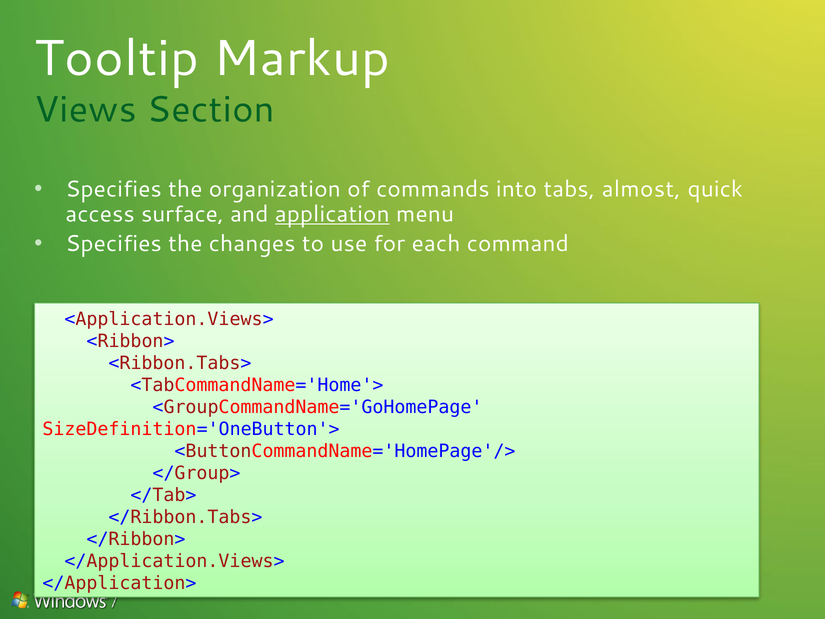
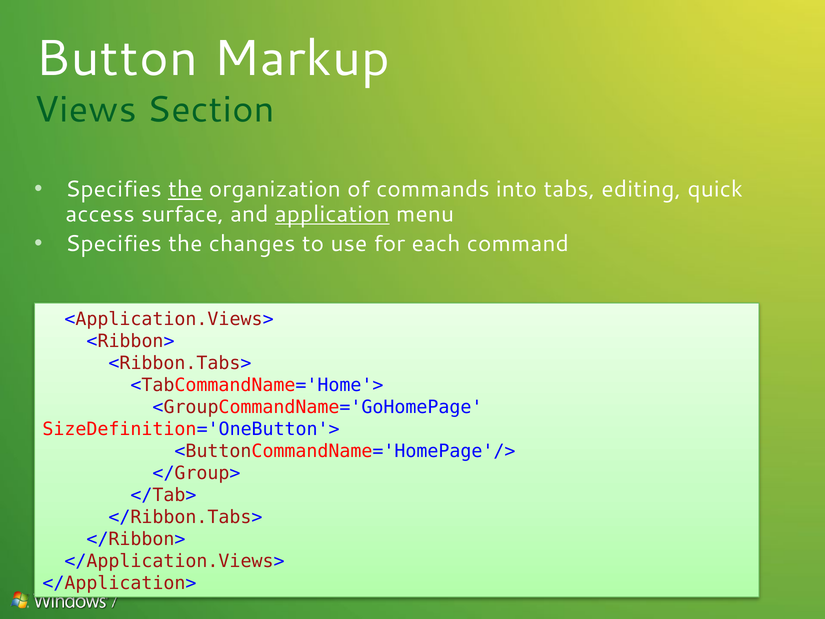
Tooltip: Tooltip -> Button
the at (185, 189) underline: none -> present
almost: almost -> editing
